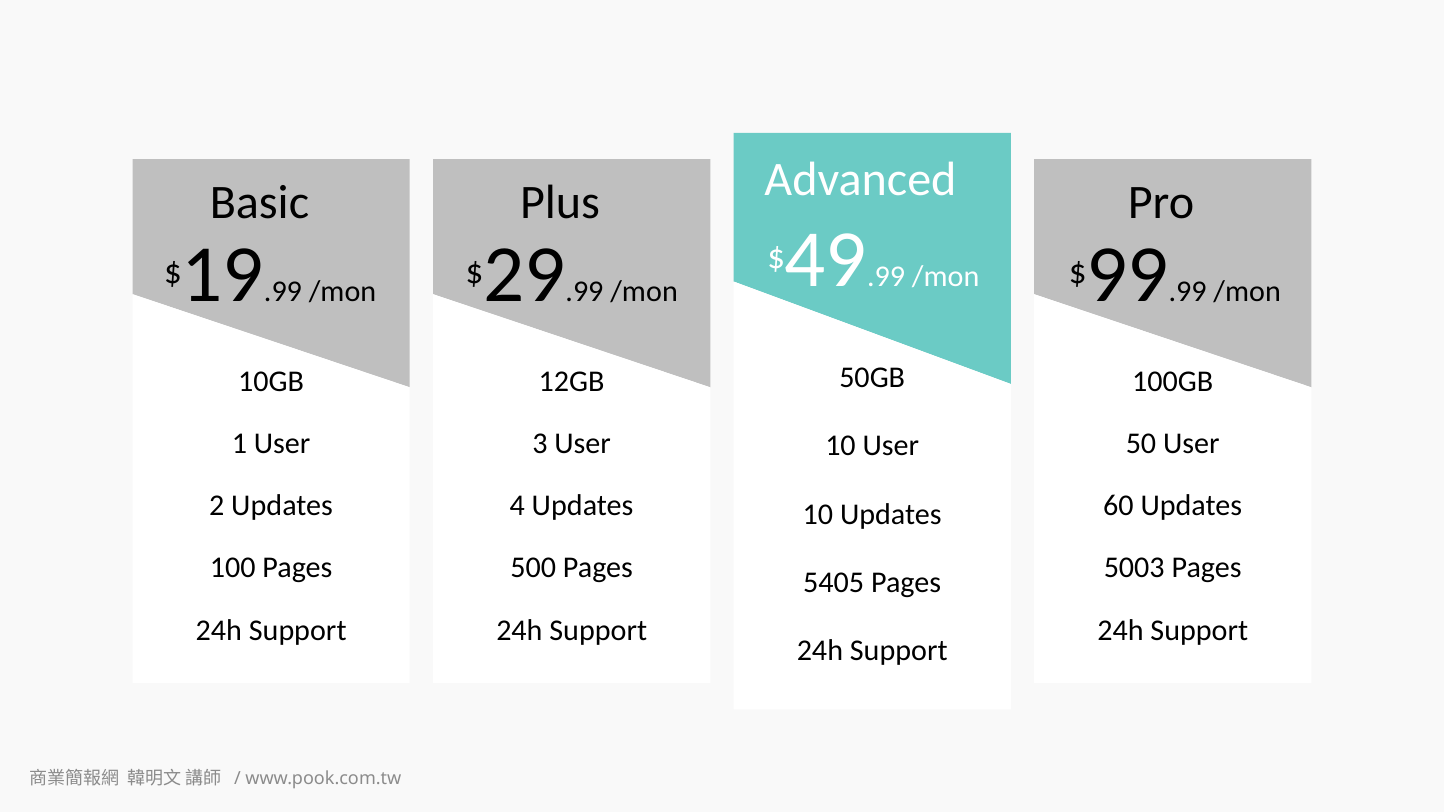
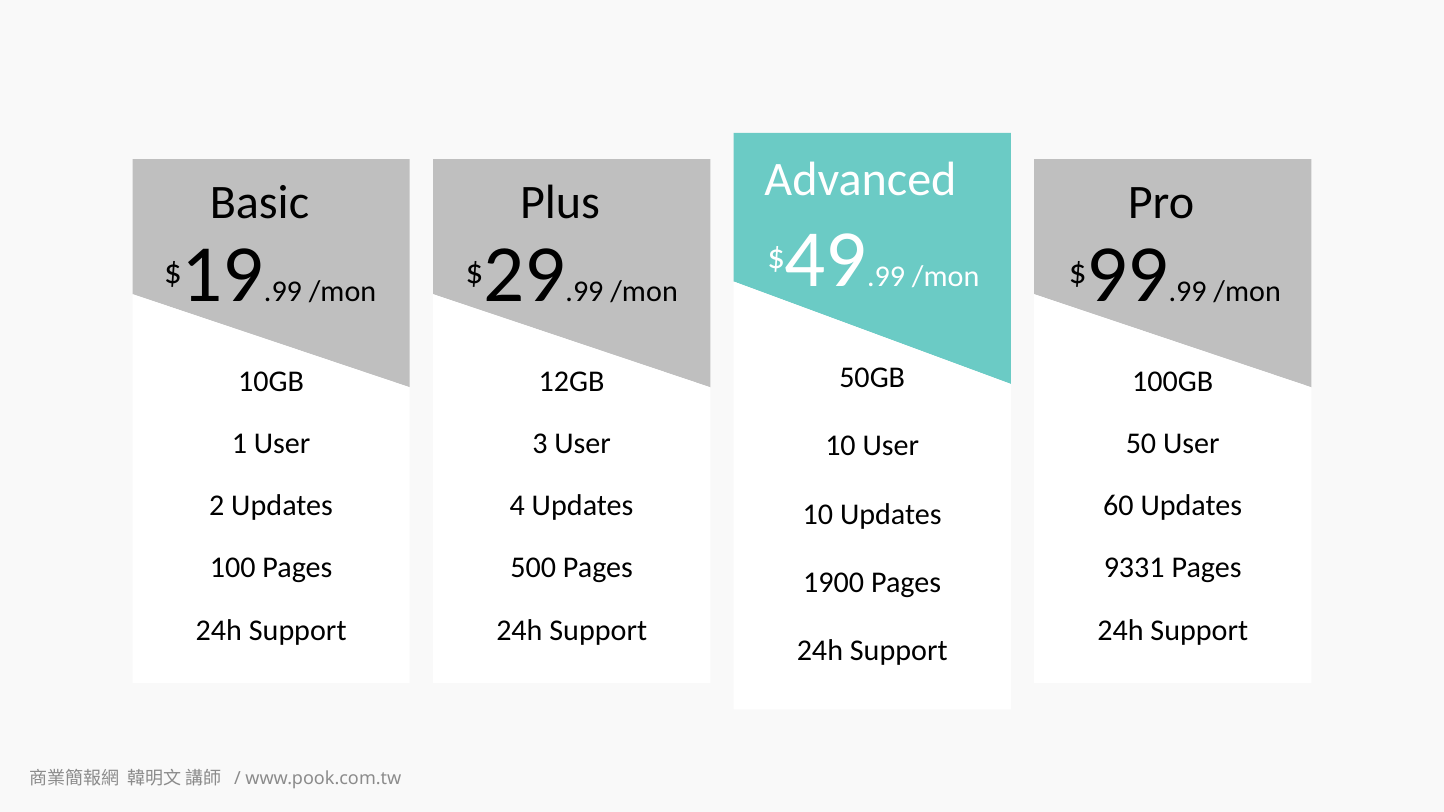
5003: 5003 -> 9331
5405: 5405 -> 1900
